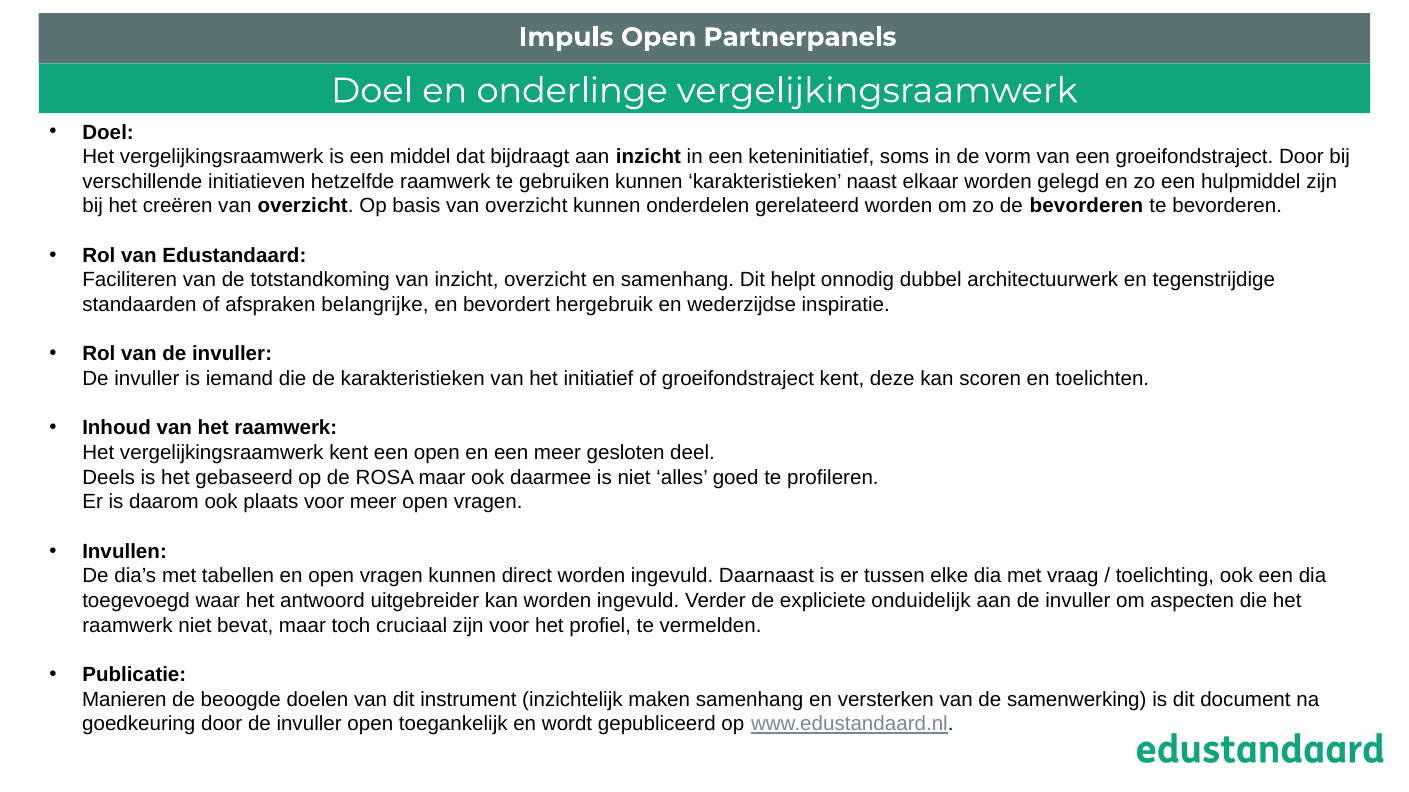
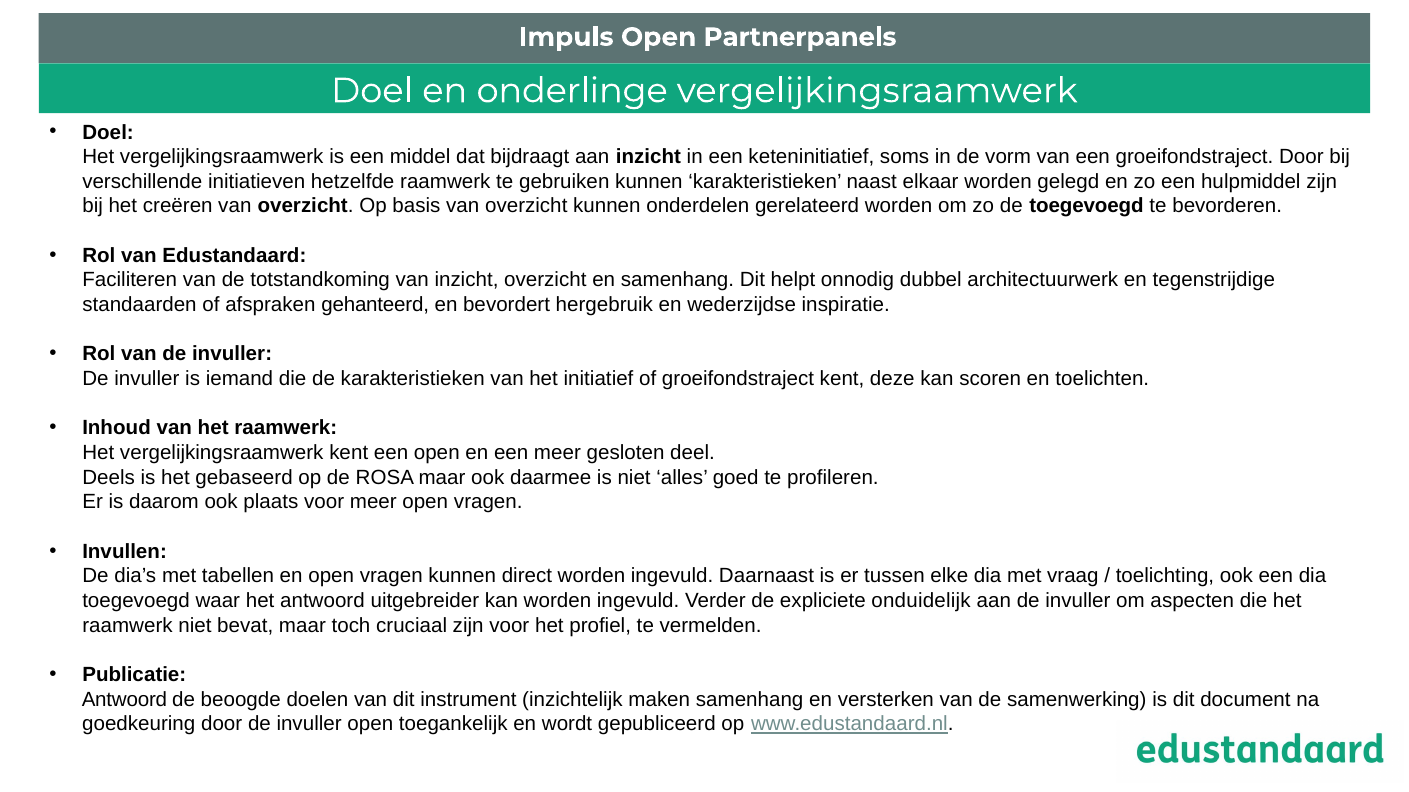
de bevorderen: bevorderen -> toegevoegd
belangrijke: belangrijke -> gehanteerd
Manieren at (124, 700): Manieren -> Antwoord
